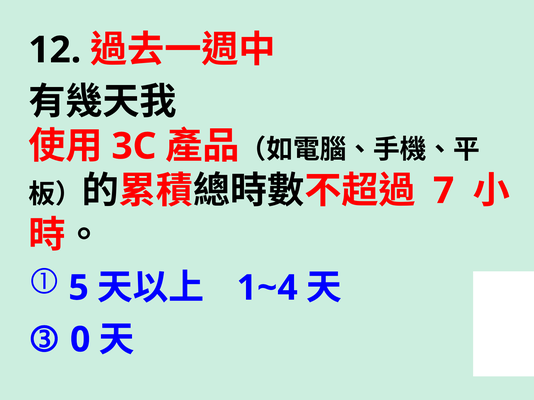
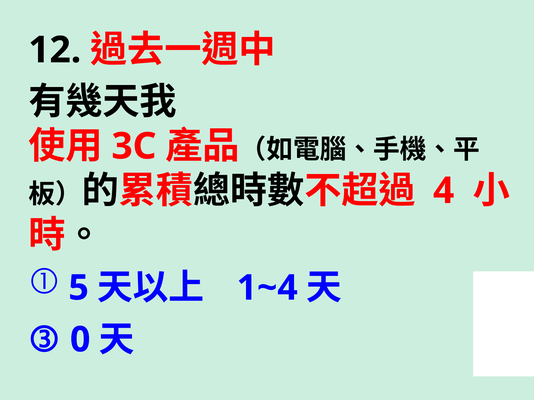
7: 7 -> 4
